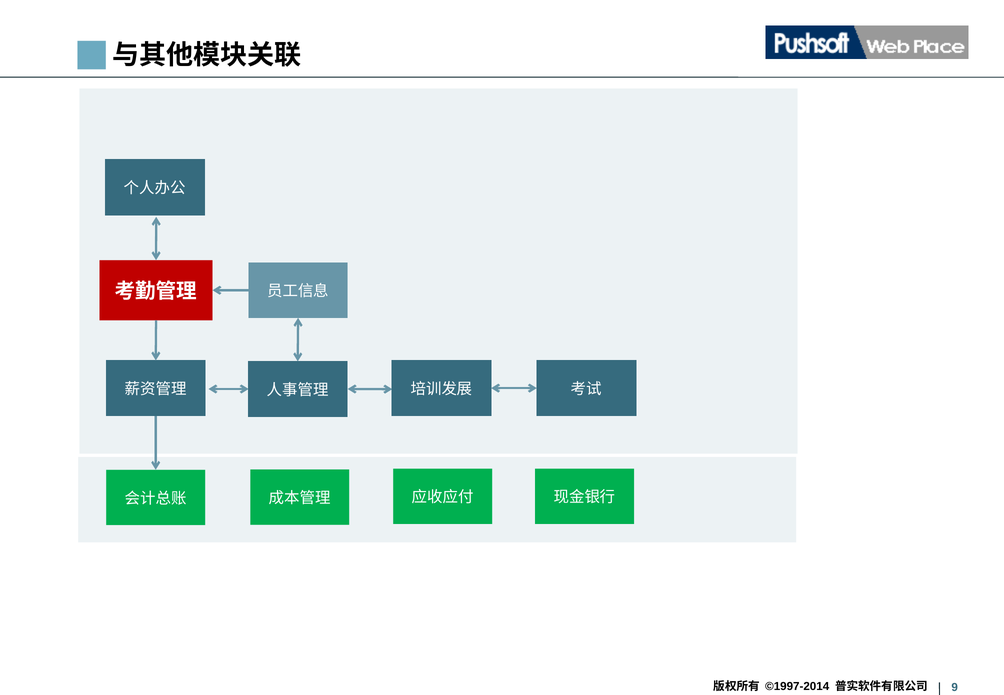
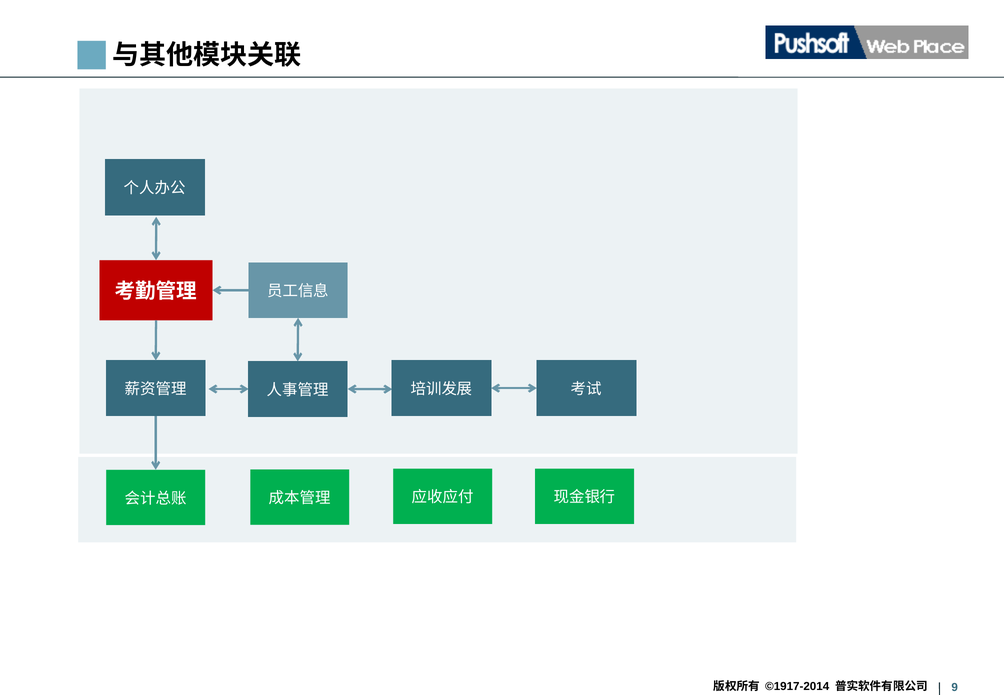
©1997-2014: ©1997-2014 -> ©1917-2014
